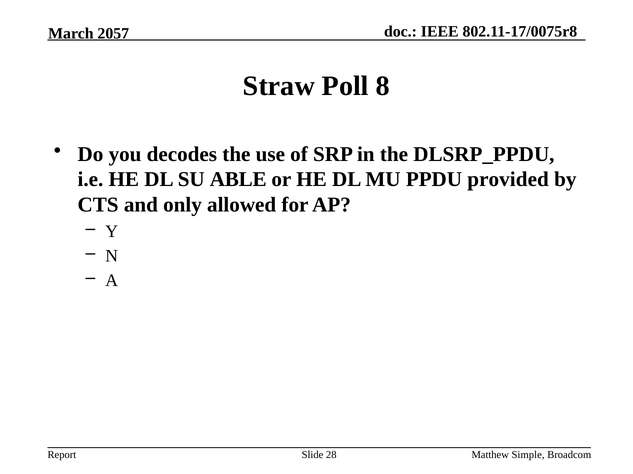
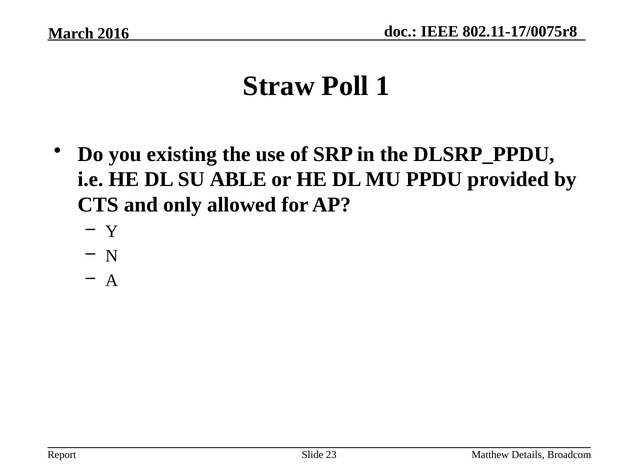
2057: 2057 -> 2016
8: 8 -> 1
decodes: decodes -> existing
28: 28 -> 23
Simple: Simple -> Details
